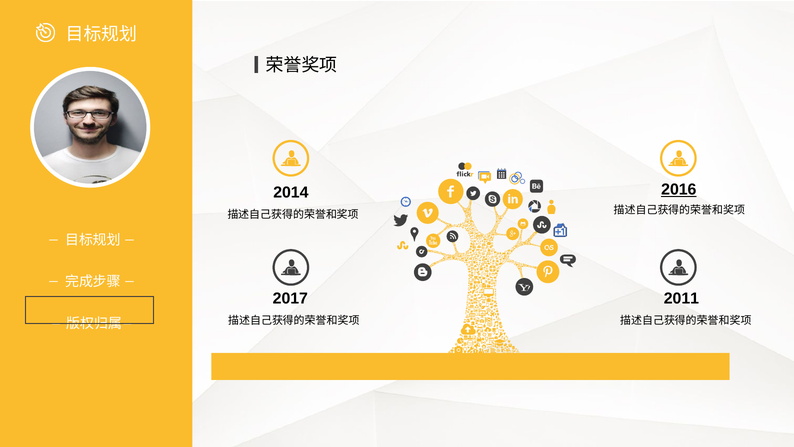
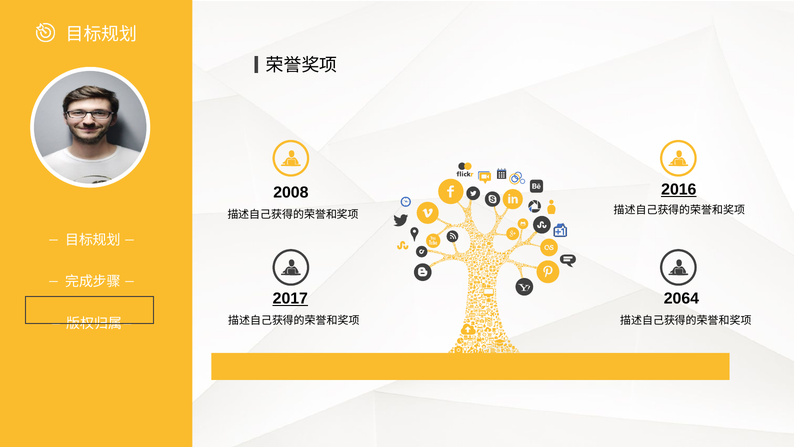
2014: 2014 -> 2008
2017 underline: none -> present
2011: 2011 -> 2064
